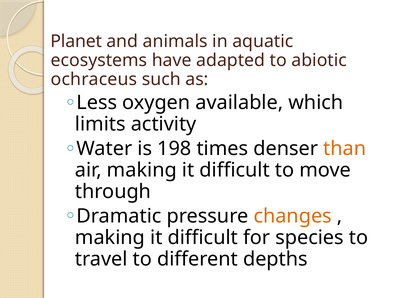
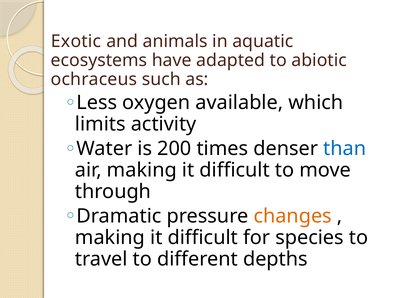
Planet: Planet -> Exotic
198: 198 -> 200
than colour: orange -> blue
